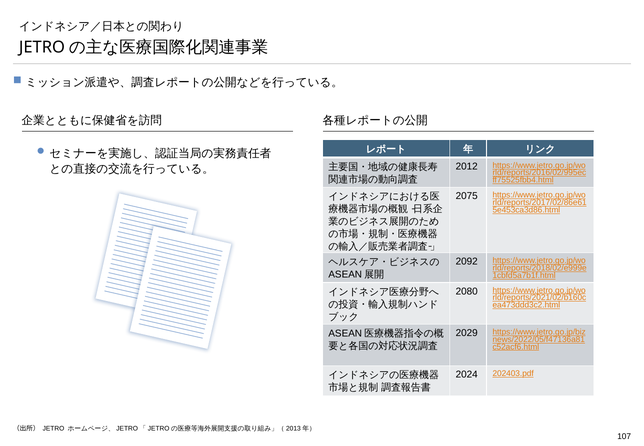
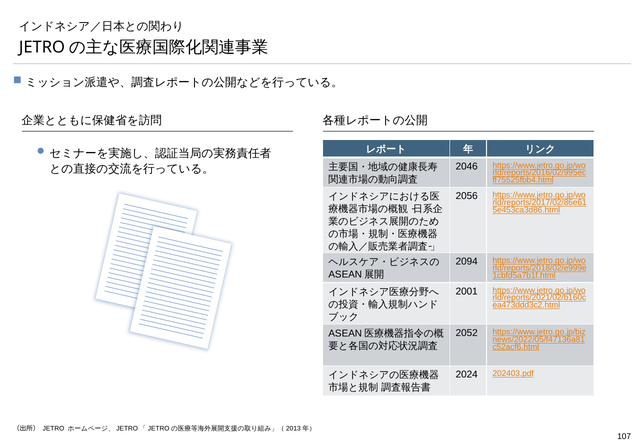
2012: 2012 -> 2046
2075: 2075 -> 2056
2092: 2092 -> 2094
2080: 2080 -> 2001
2029: 2029 -> 2052
